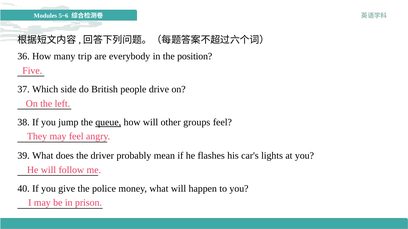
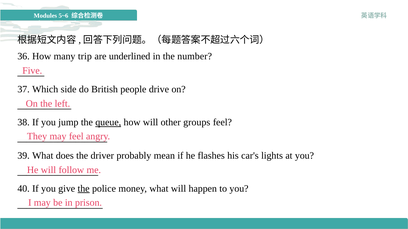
everybody: everybody -> underlined
position: position -> number
the at (84, 189) underline: none -> present
